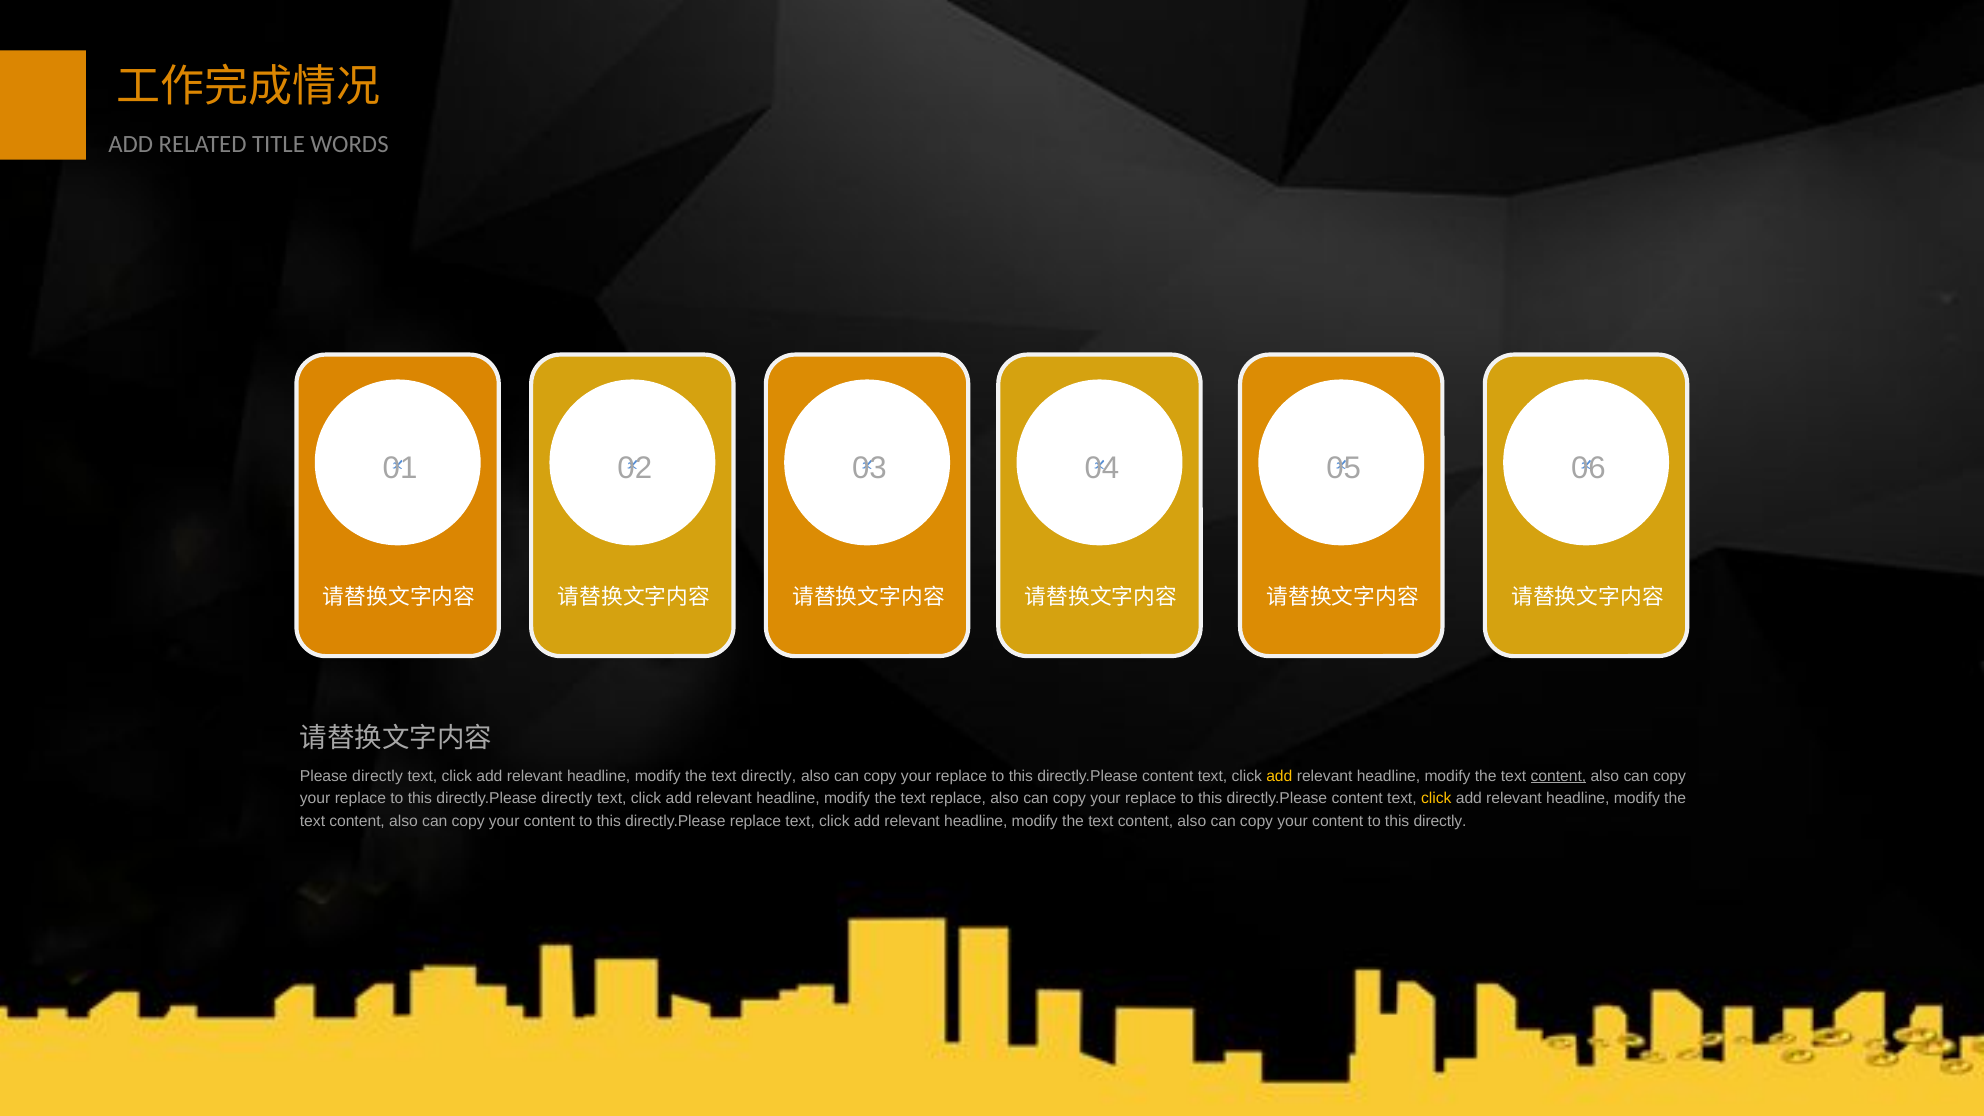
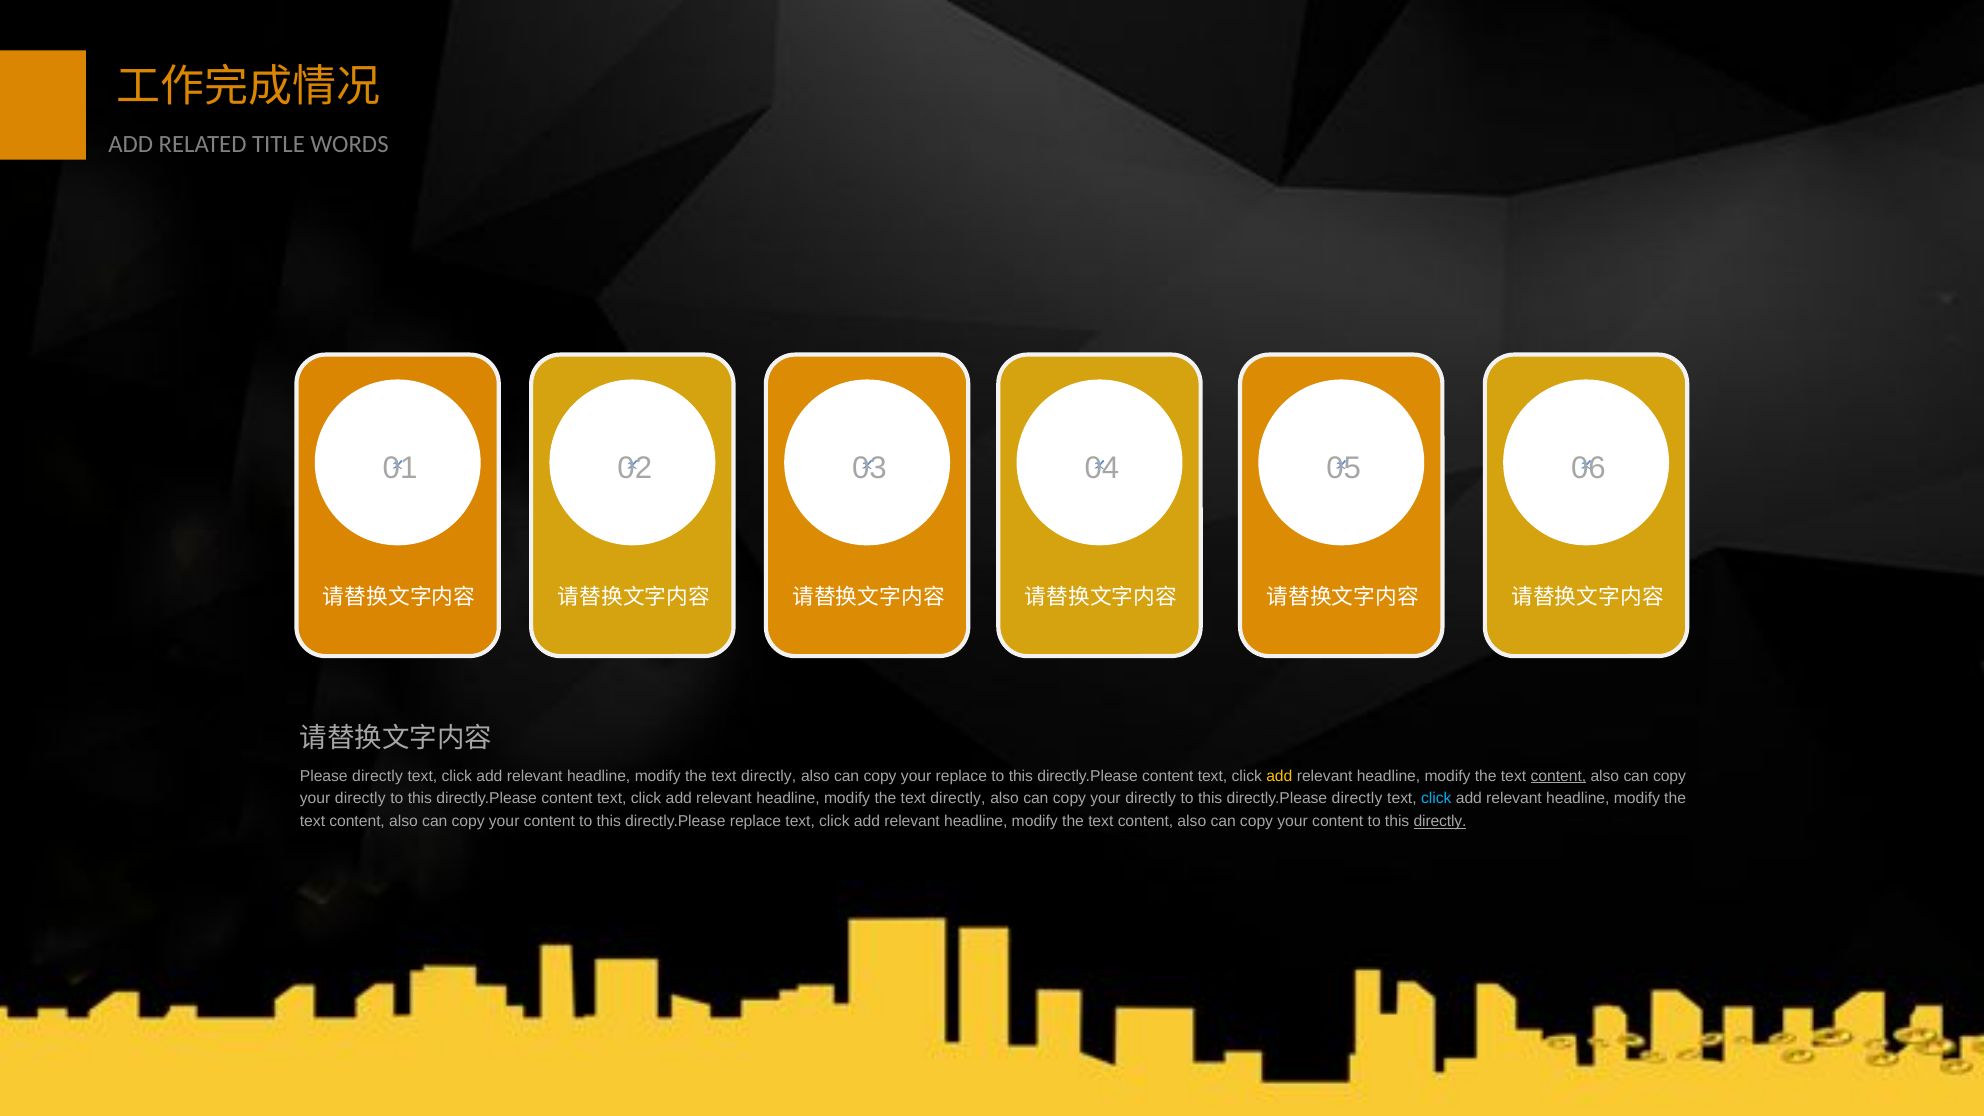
replace at (360, 799): replace -> directly
directly at (567, 799): directly -> content
replace at (958, 799): replace -> directly
replace at (1151, 799): replace -> directly
content at (1357, 799): content -> directly
click at (1436, 799) colour: yellow -> light blue
directly at (1440, 821) underline: none -> present
